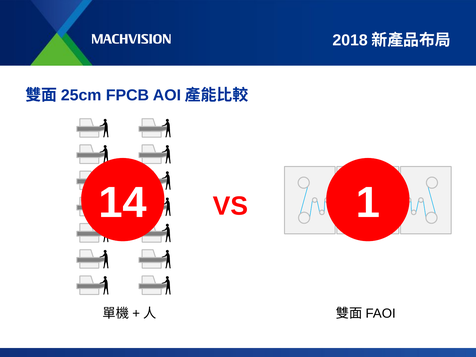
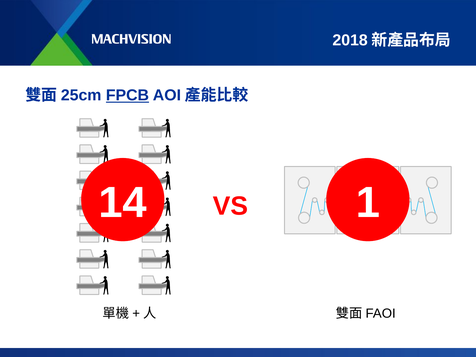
FPCB underline: none -> present
